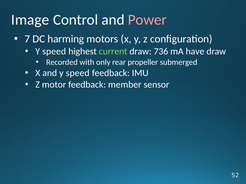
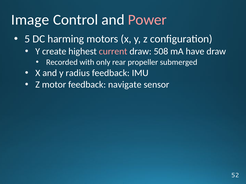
7: 7 -> 5
speed at (54, 51): speed -> create
current colour: light green -> pink
736: 736 -> 508
and y speed: speed -> radius
member: member -> navigate
